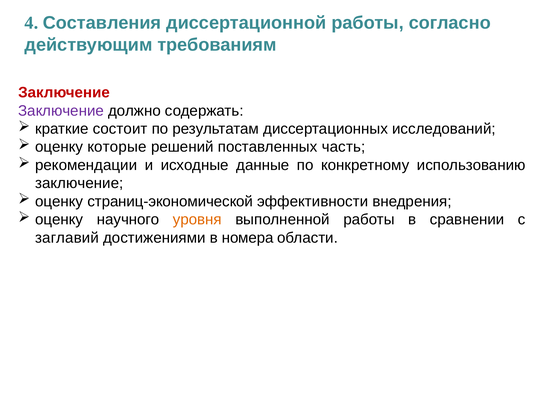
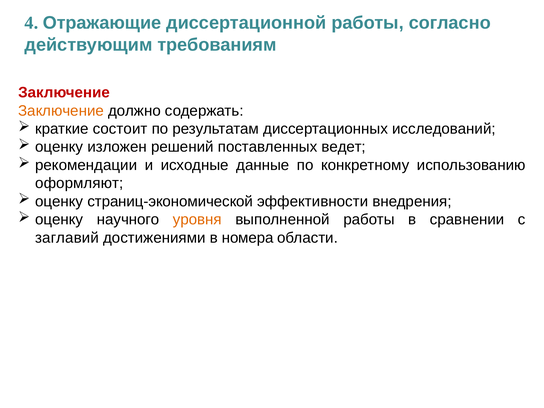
Составления: Составления -> Отражающие
Заключение at (61, 111) colour: purple -> orange
которые: которые -> изложен
часть: часть -> ведет
заключение at (79, 183): заключение -> оформляют
